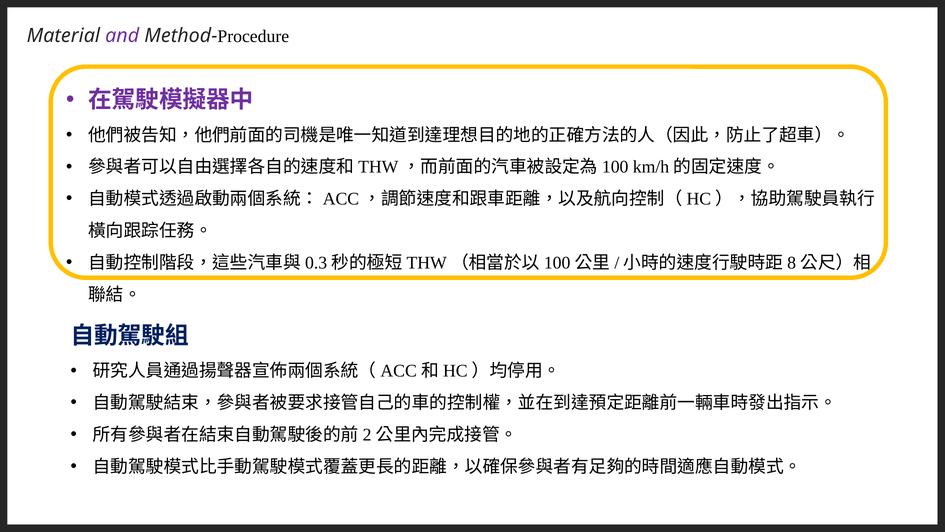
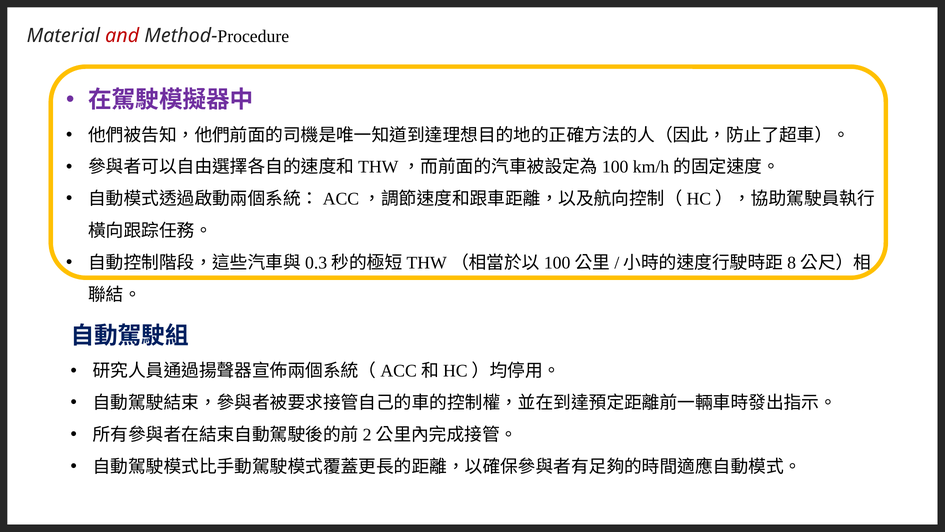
and colour: purple -> red
